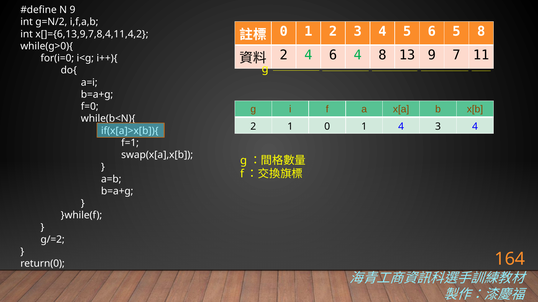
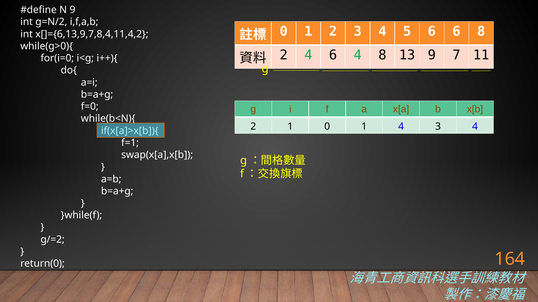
6 5: 5 -> 6
